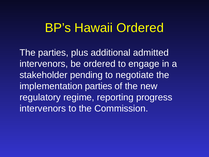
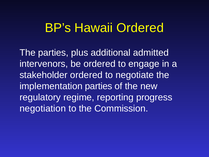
stakeholder pending: pending -> ordered
intervenors at (43, 108): intervenors -> negotiation
